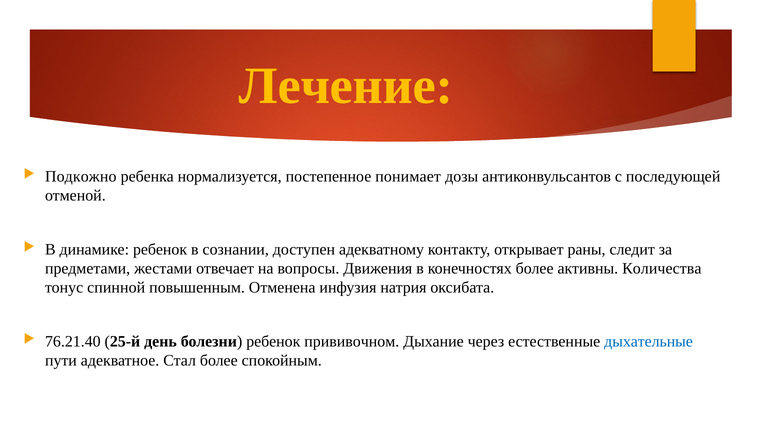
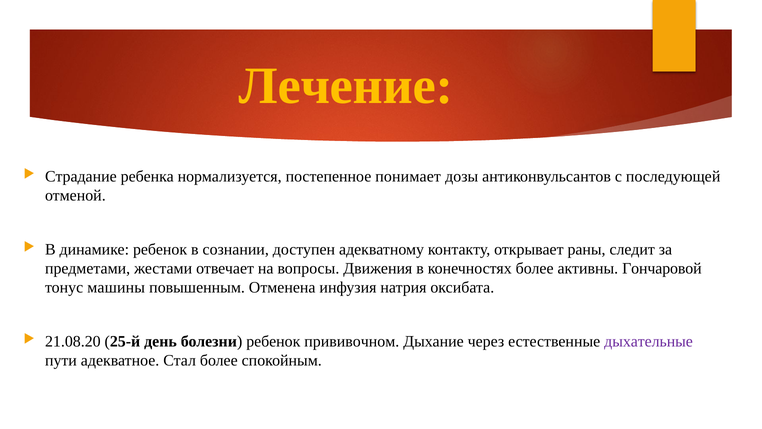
Подкожно: Подкожно -> Страдание
Количества: Количества -> Гончаровой
спинной: спинной -> машины
76.21.40: 76.21.40 -> 21.08.20
дыхательные colour: blue -> purple
